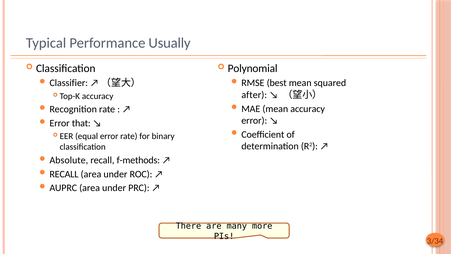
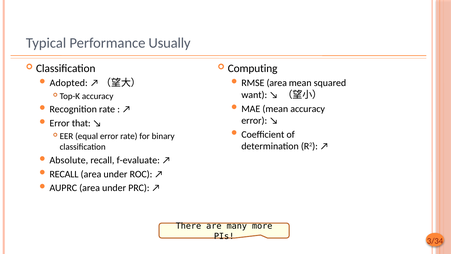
Polynomial: Polynomial -> Computing
Classifier: Classifier -> Adopted
RMSE best: best -> area
after: after -> want
f-methods: f-methods -> f-evaluate
